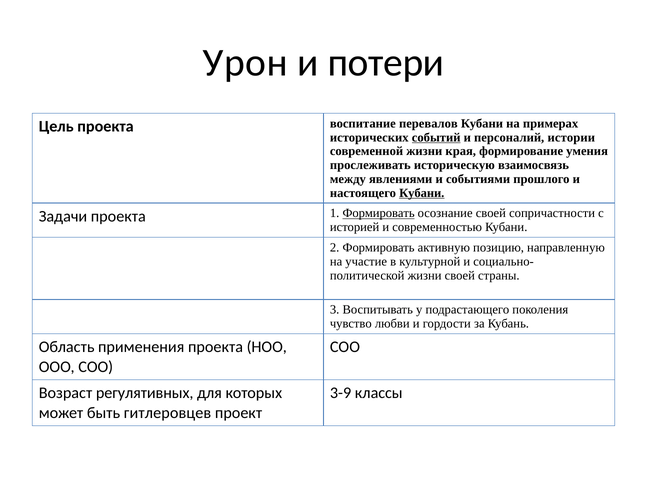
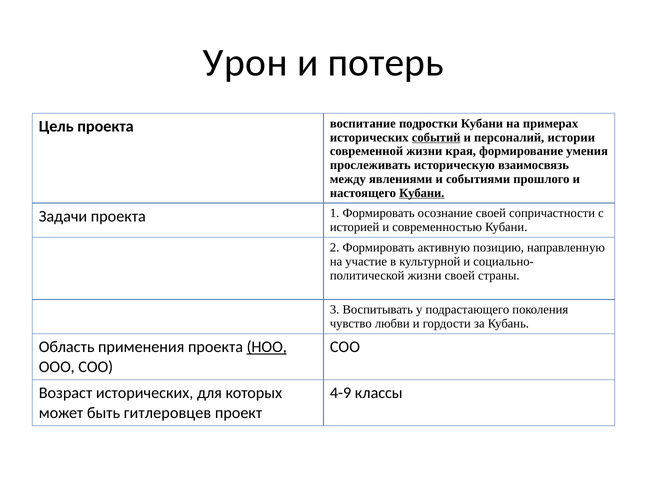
потери: потери -> потерь
перевалов: перевалов -> подростки
Формировать at (379, 213) underline: present -> none
НОО underline: none -> present
Возраст регулятивных: регулятивных -> исторических
3-9: 3-9 -> 4-9
